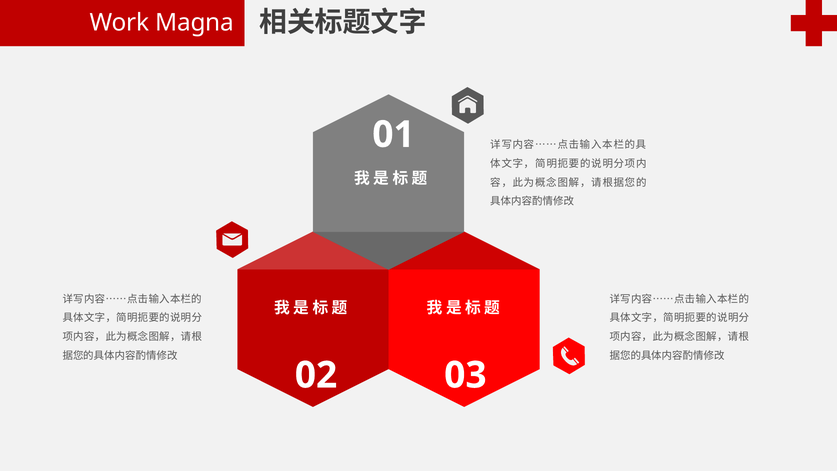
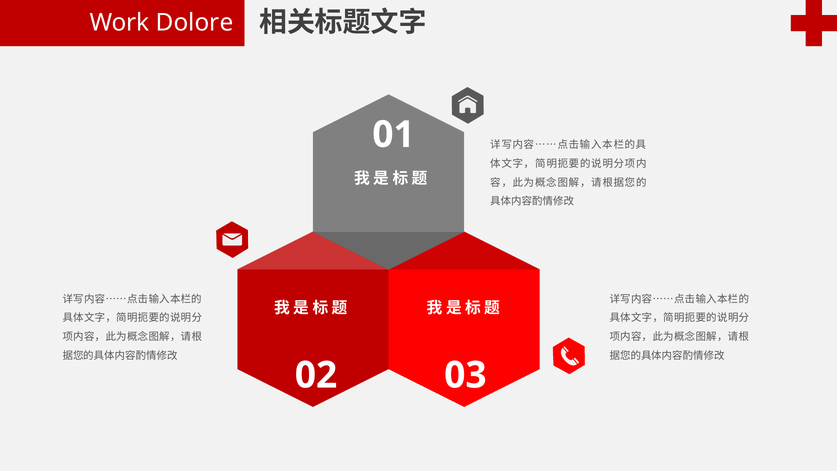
Magna: Magna -> Dolore
